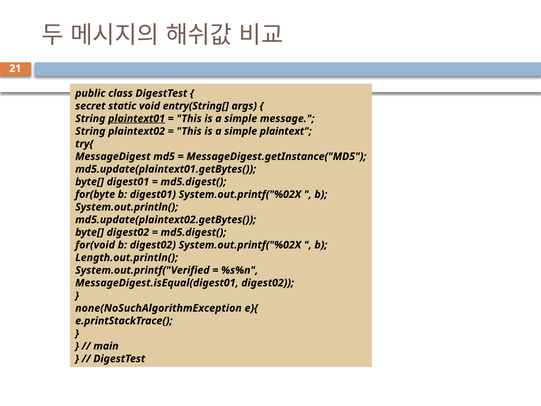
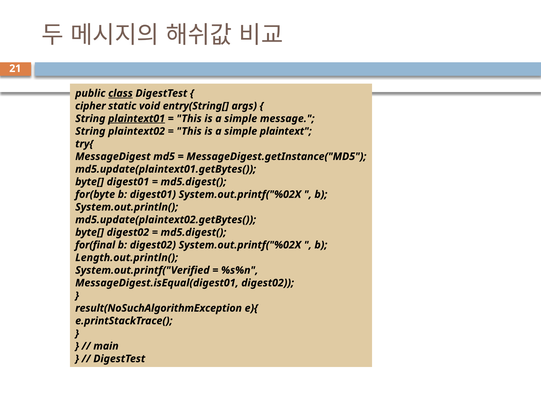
class underline: none -> present
secret: secret -> cipher
for(void: for(void -> for(final
none(NoSuchAlgorithmException: none(NoSuchAlgorithmException -> result(NoSuchAlgorithmException
